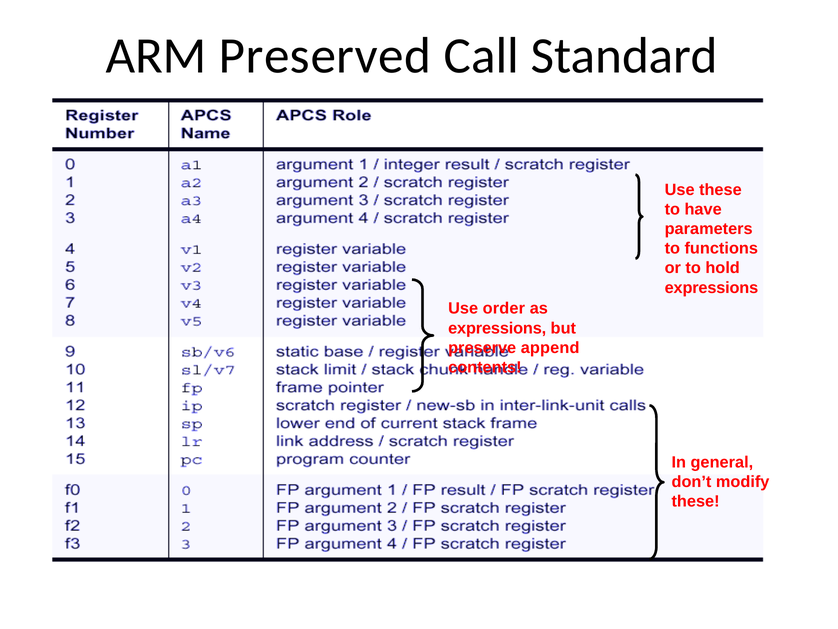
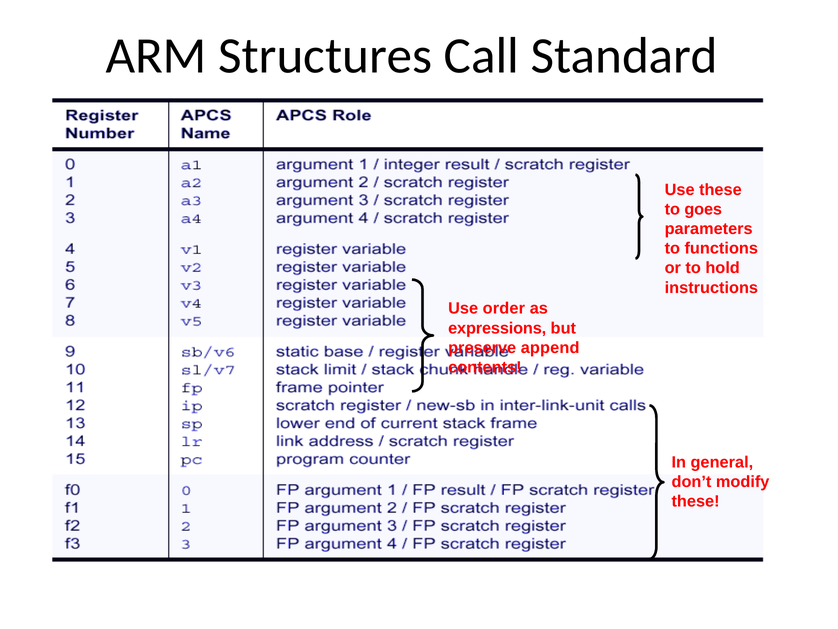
Preserved: Preserved -> Structures
have: have -> goes
expressions at (711, 287): expressions -> instructions
